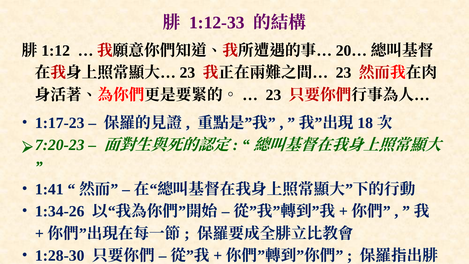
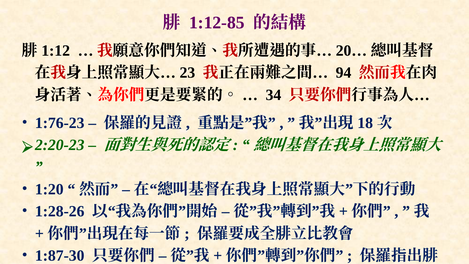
1:12-33: 1:12-33 -> 1:12-85
23 at (344, 73): 23 -> 94
23 at (273, 95): 23 -> 34
1:17-23: 1:17-23 -> 1:76-23
7:20-23: 7:20-23 -> 2:20-23
1:41: 1:41 -> 1:20
1:34-26: 1:34-26 -> 1:28-26
1:28-30: 1:28-30 -> 1:87-30
